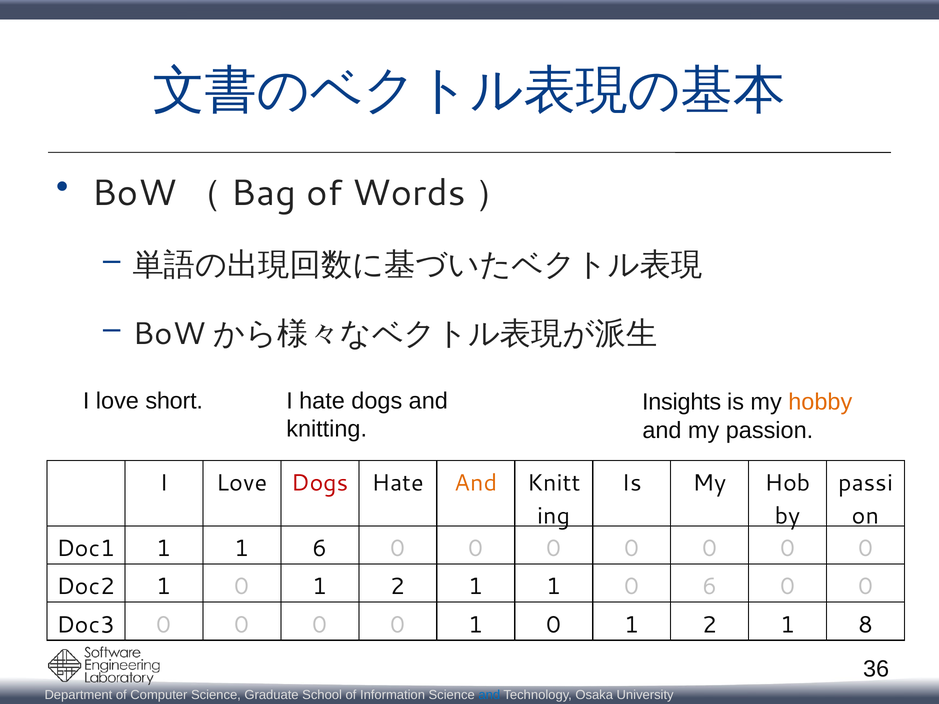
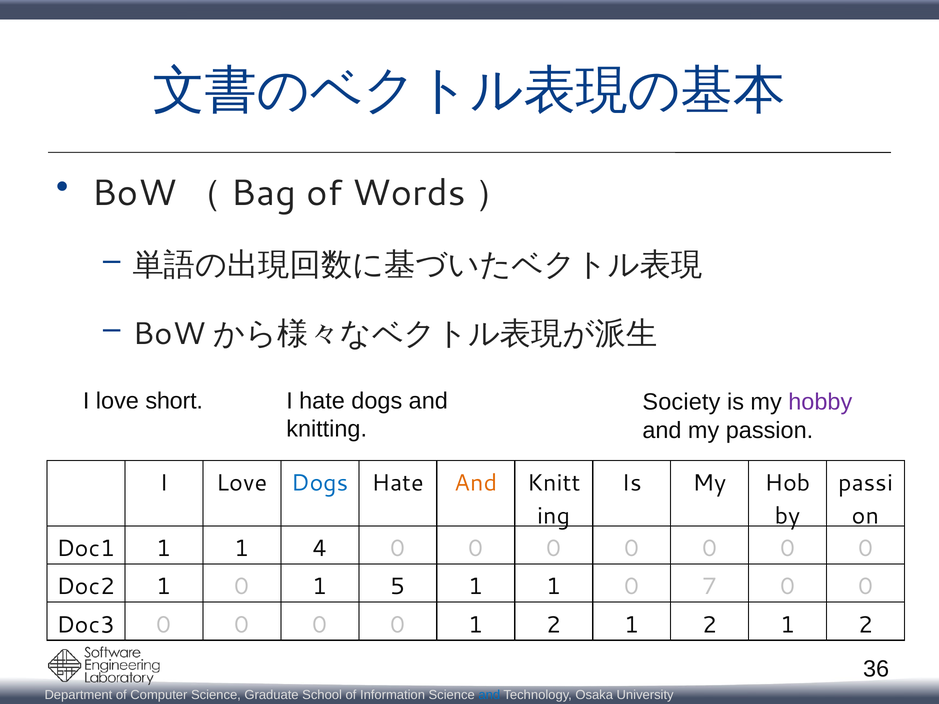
Insights: Insights -> Society
hobby colour: orange -> purple
Dogs at (320, 483) colour: red -> blue
1 6: 6 -> 4
2 at (398, 587): 2 -> 5
0 6: 6 -> 7
0 1 0: 0 -> 2
8 at (866, 625): 8 -> 2
